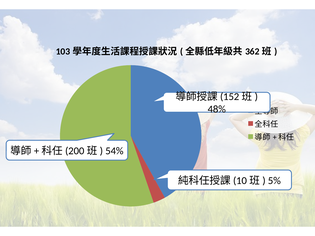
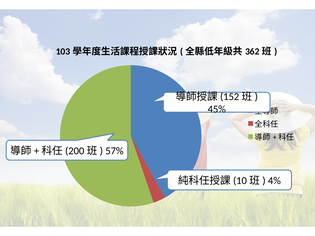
48%: 48% -> 45%
54%: 54% -> 57%
5%: 5% -> 4%
